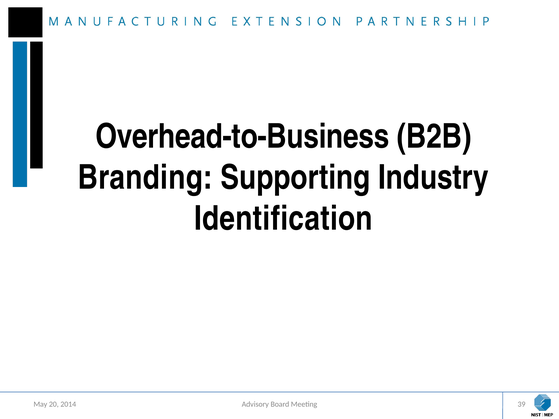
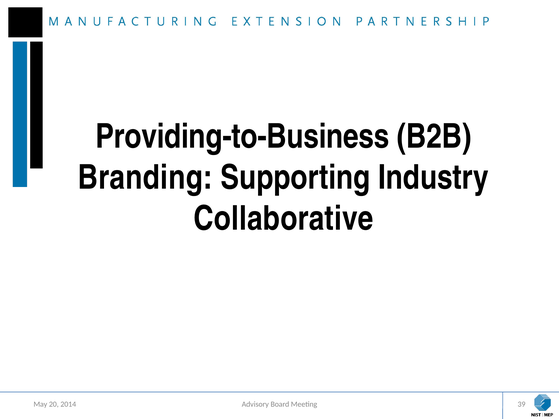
Overhead-to-Business: Overhead-to-Business -> Providing-to-Business
Identification: Identification -> Collaborative
